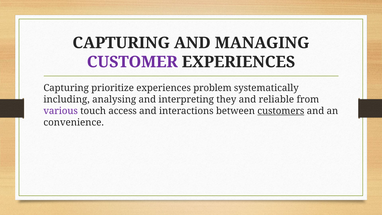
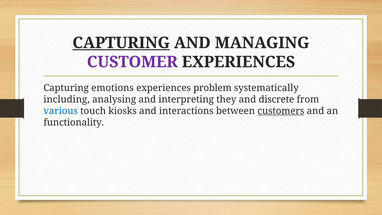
CAPTURING at (121, 43) underline: none -> present
prioritize: prioritize -> emotions
reliable: reliable -> discrete
various colour: purple -> blue
access: access -> kiosks
convenience: convenience -> functionality
